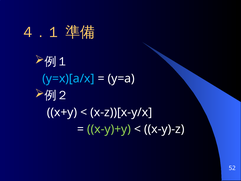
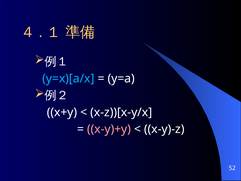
x-y)+y colour: light green -> pink
